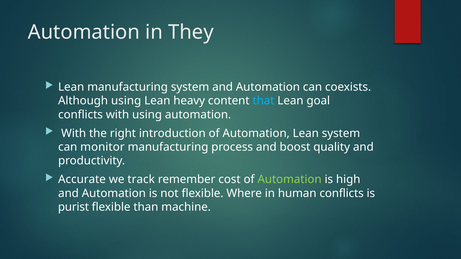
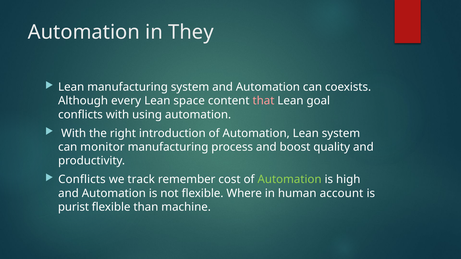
Although using: using -> every
heavy: heavy -> space
that colour: light blue -> pink
Accurate at (82, 180): Accurate -> Conflicts
human conflicts: conflicts -> account
